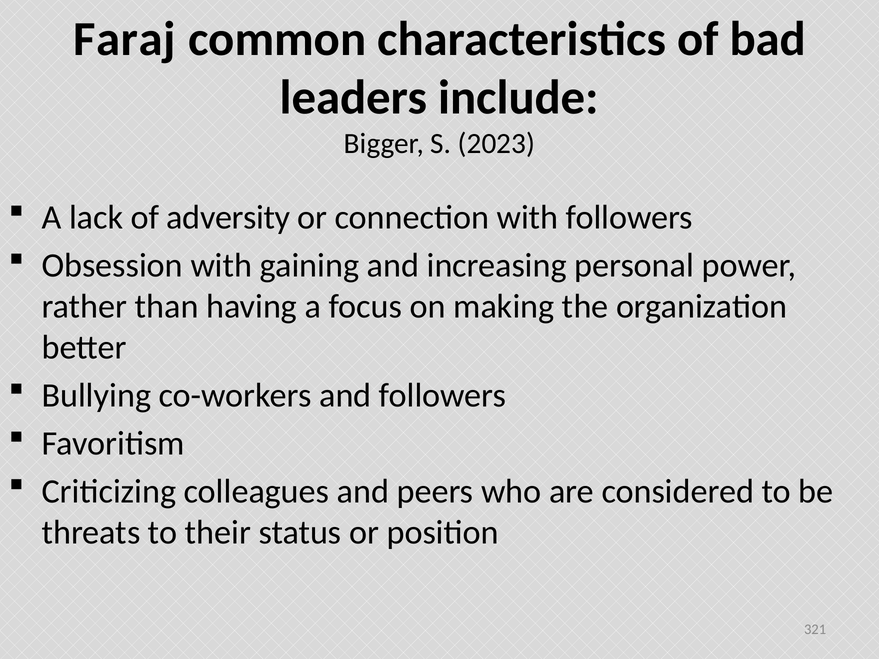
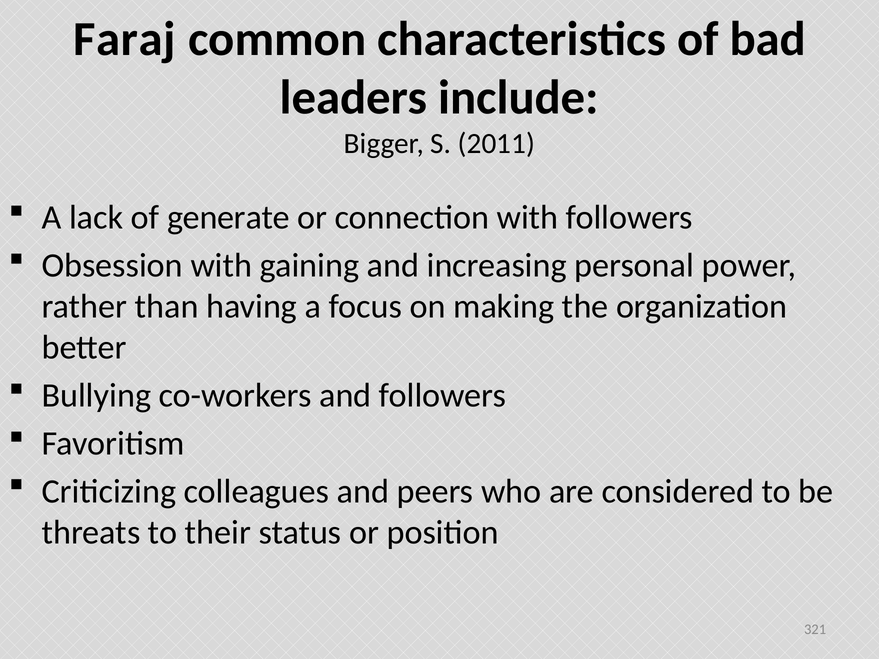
2023: 2023 -> 2011
adversity: adversity -> generate
